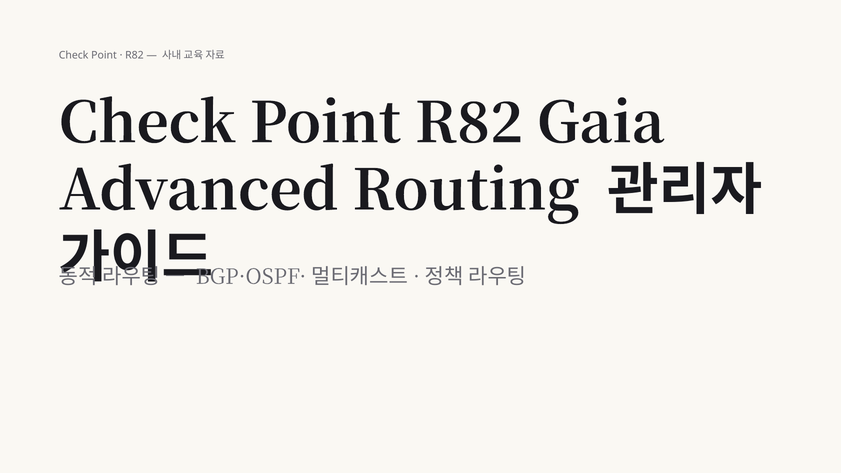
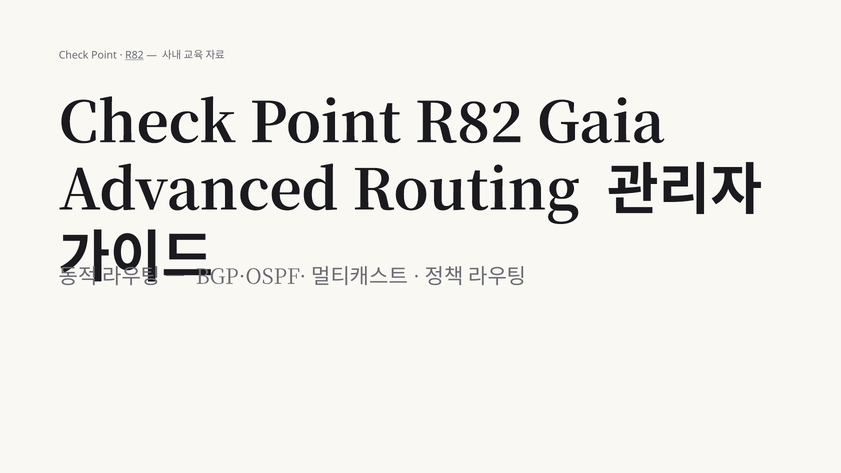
R82 at (134, 55) underline: none -> present
